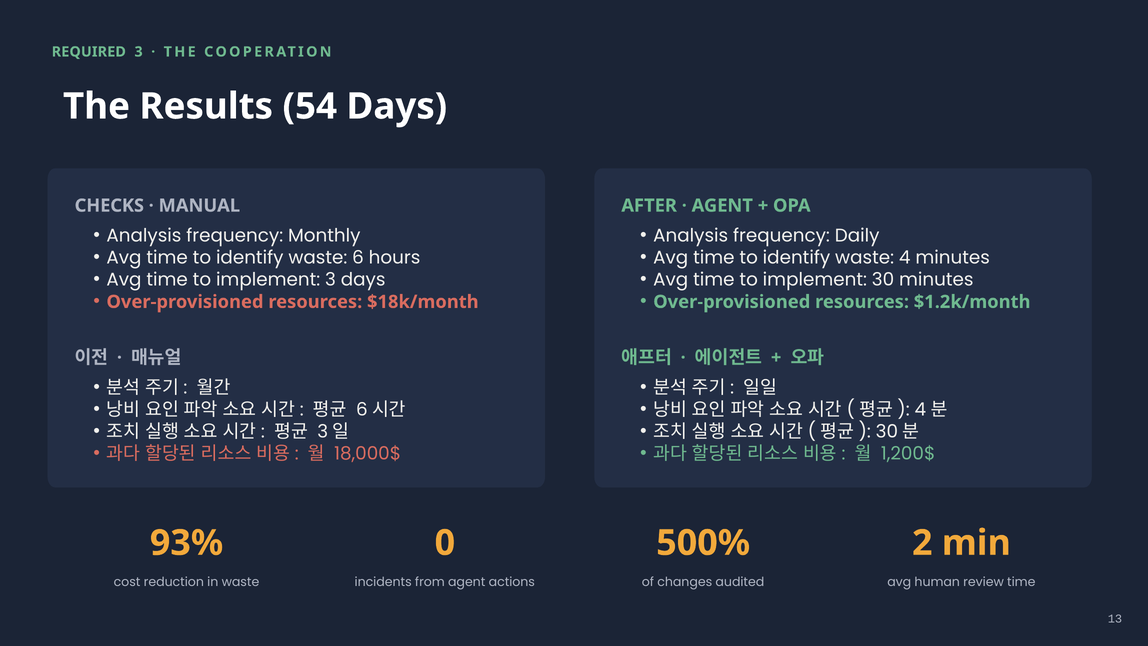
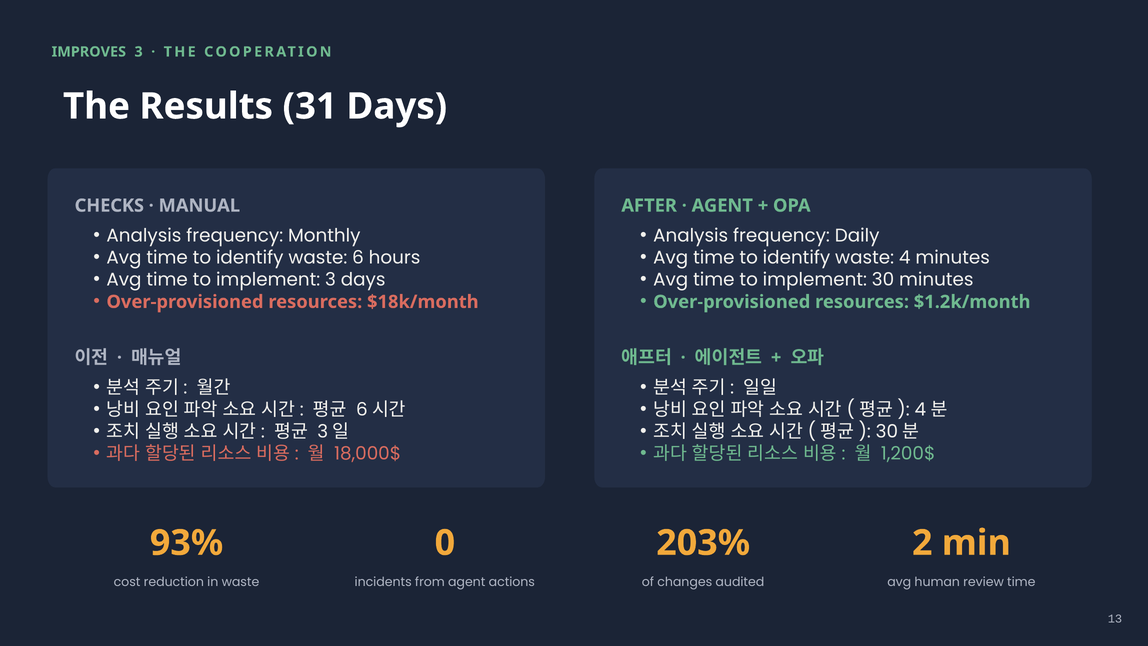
REQUIRED: REQUIRED -> IMPROVES
54: 54 -> 31
500%: 500% -> 203%
